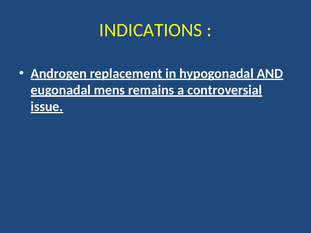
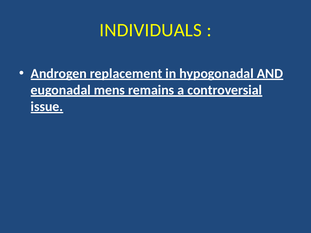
INDICATIONS: INDICATIONS -> INDIVIDUALS
